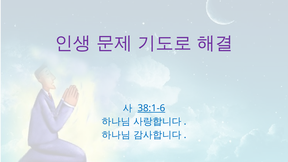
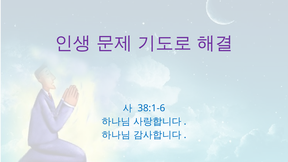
38:1-6 underline: present -> none
